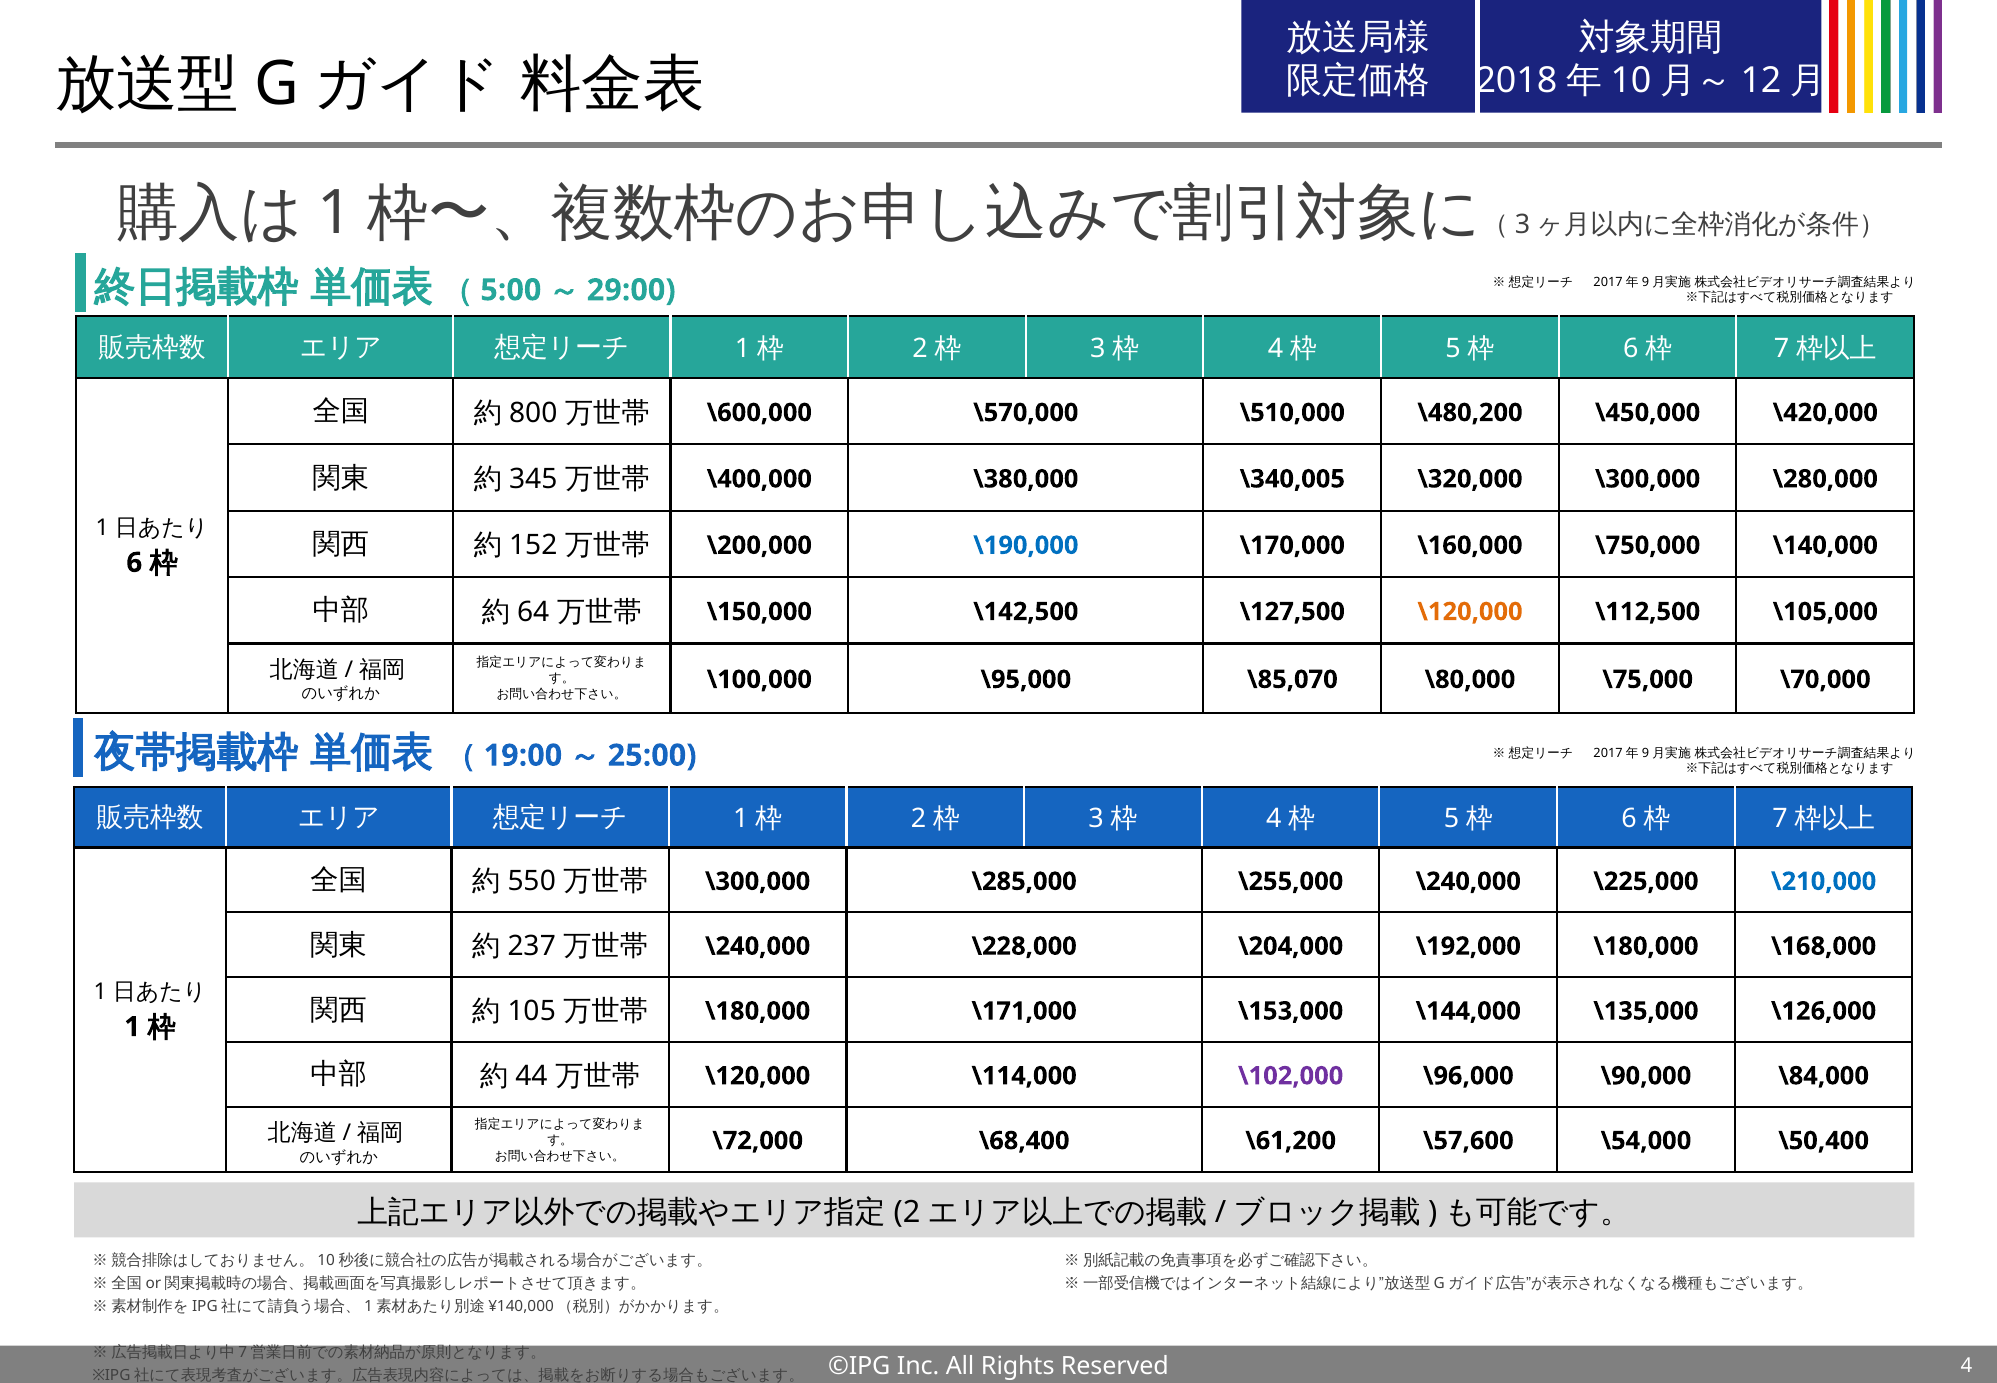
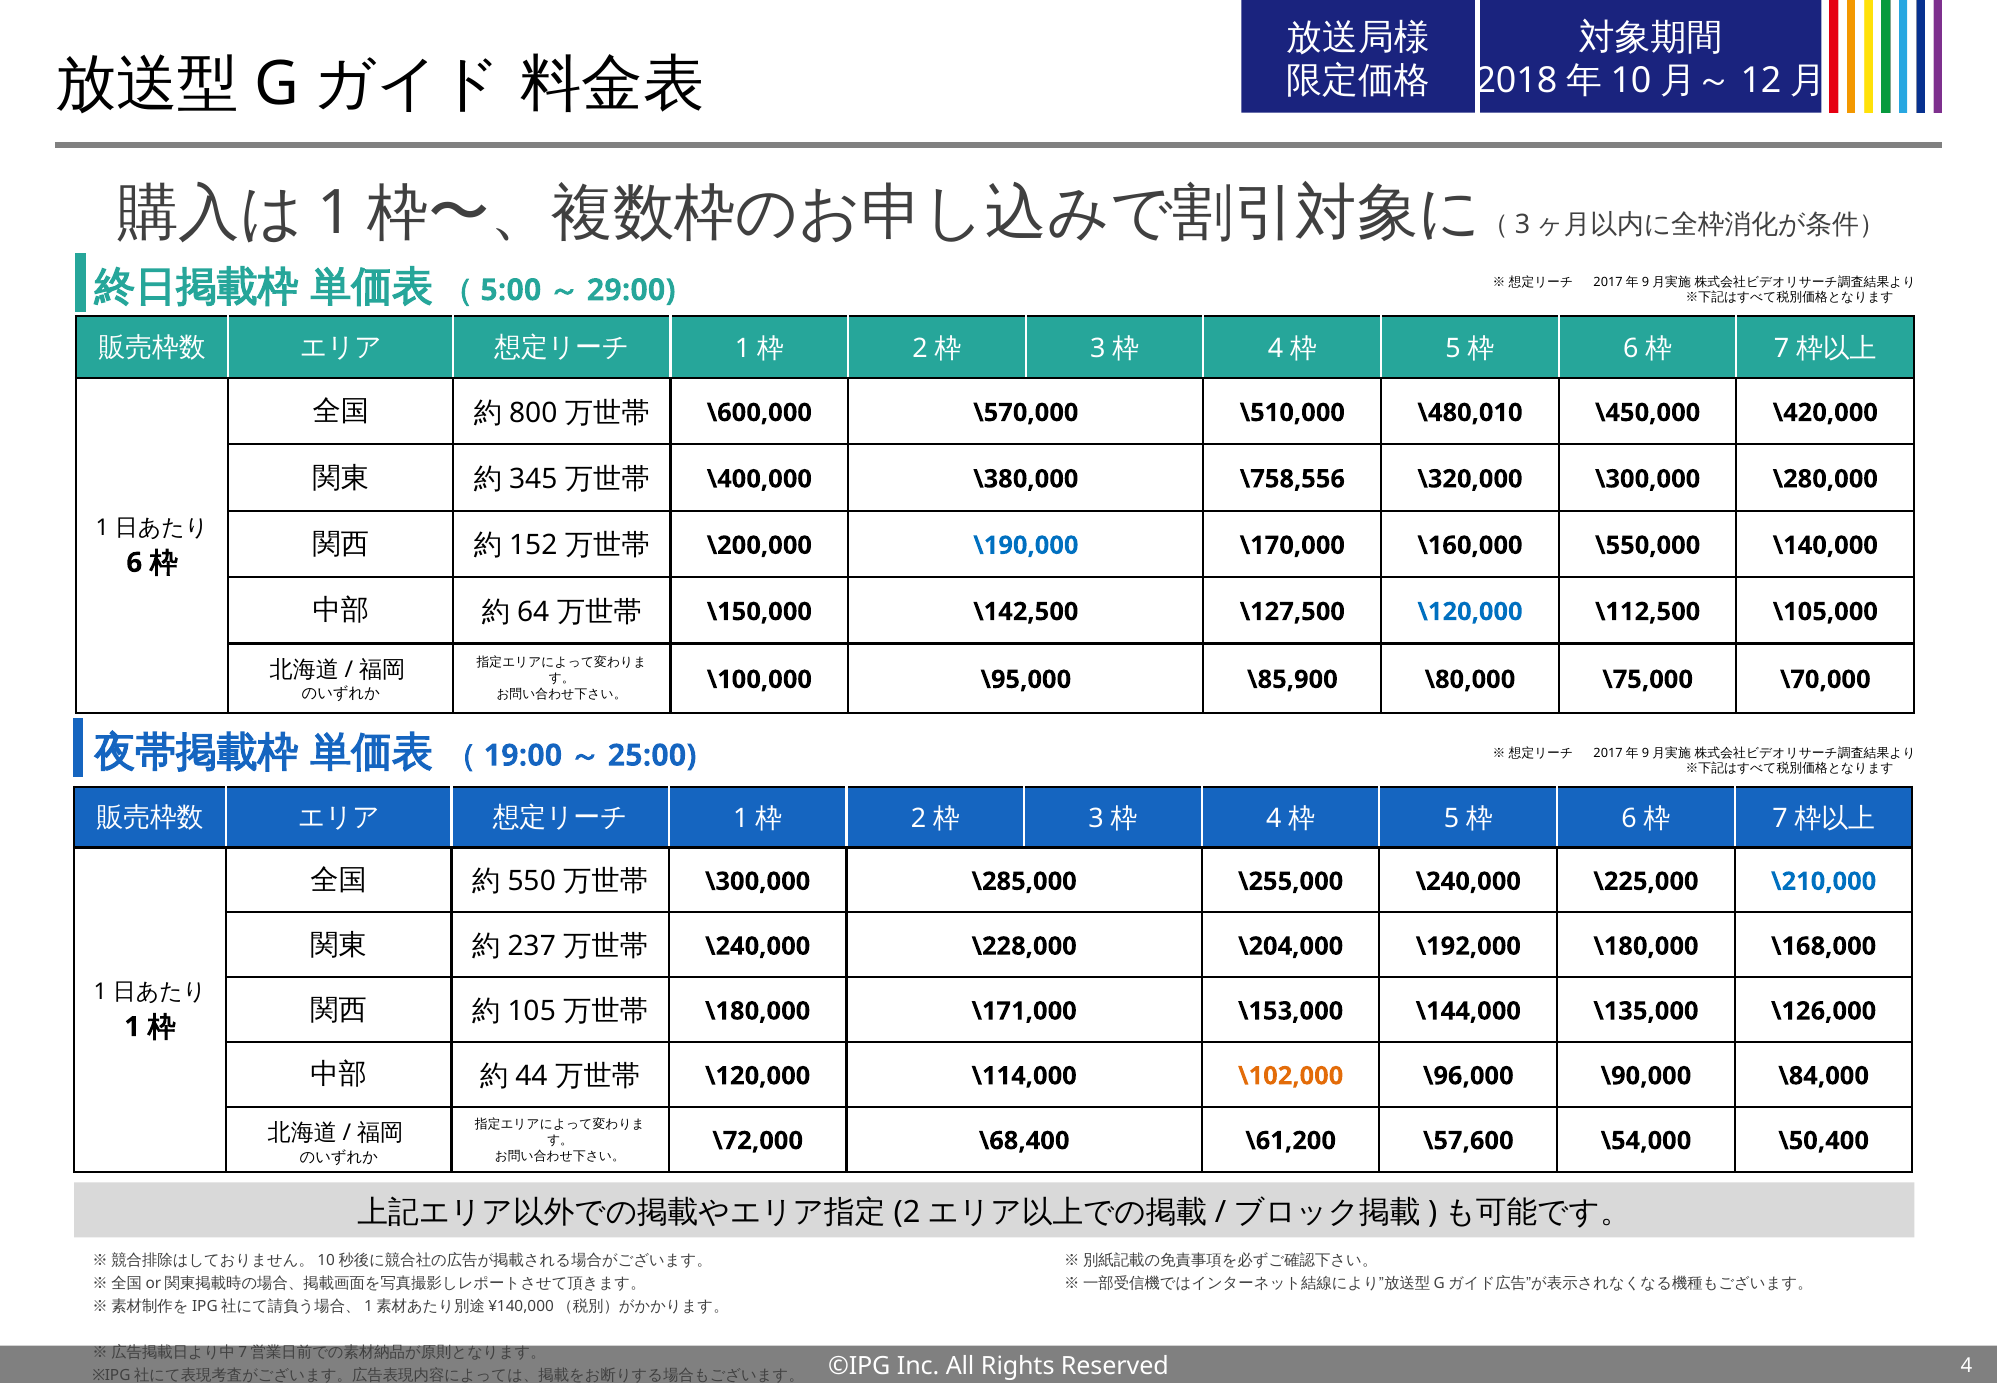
\480,200: \480,200 -> \480,010
\340,005: \340,005 -> \758,556
\750,000: \750,000 -> \550,000
\120,000 at (1470, 612) colour: orange -> blue
\85,070: \85,070 -> \85,900
\102,000 colour: purple -> orange
